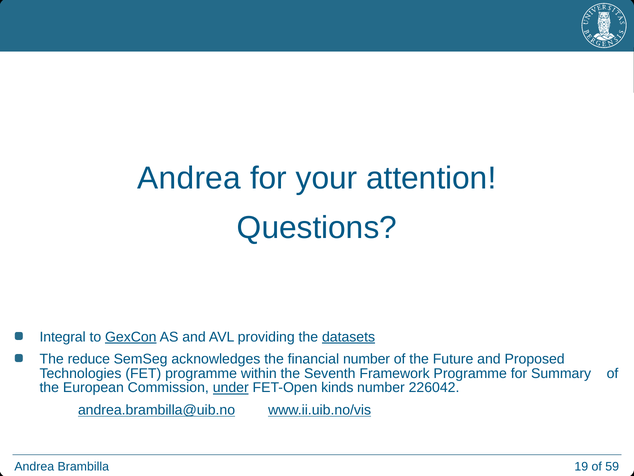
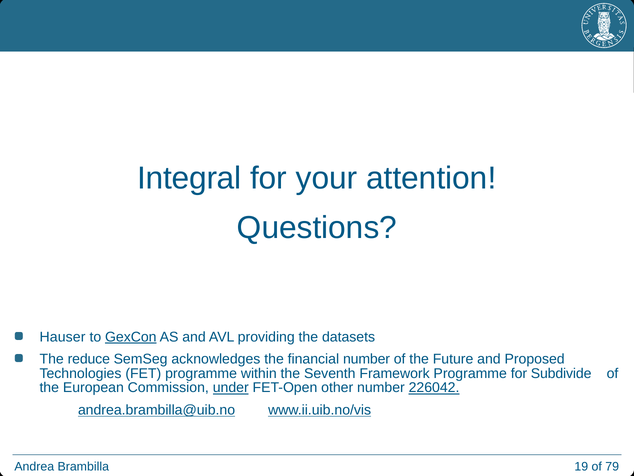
Andrea at (189, 178): Andrea -> Integral
Integral: Integral -> Hauser
datasets underline: present -> none
Summary: Summary -> Subdivide
kinds: kinds -> other
226042 underline: none -> present
59: 59 -> 79
